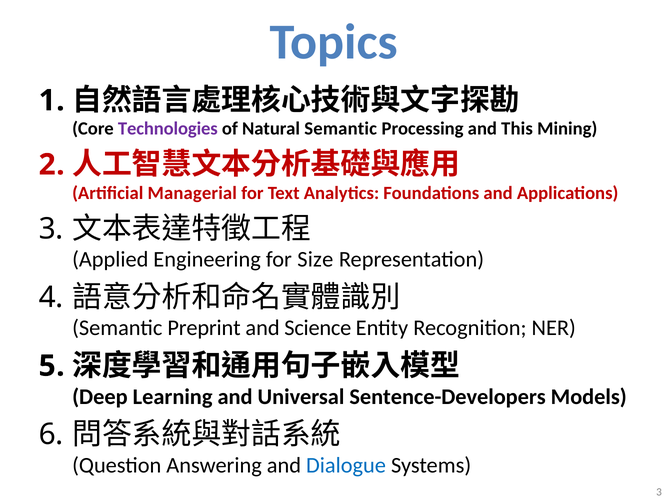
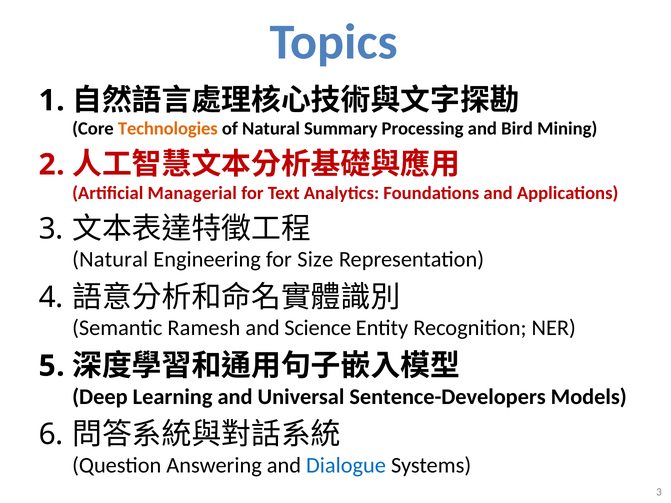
Technologies colour: purple -> orange
Natural Semantic: Semantic -> Summary
This: This -> Bird
Applied at (110, 260): Applied -> Natural
Preprint: Preprint -> Ramesh
